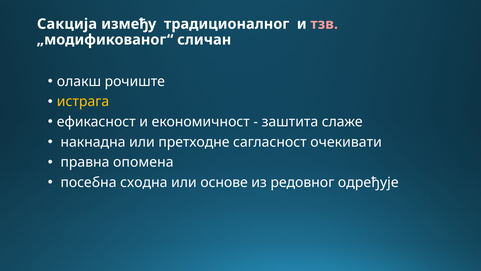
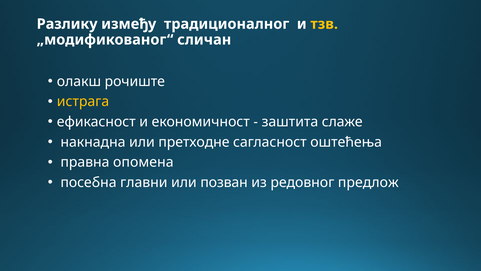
Сакција: Сакција -> Разлику
тзв colour: pink -> yellow
очекивати: очекивати -> оштећења
сходна: сходна -> главни
основе: основе -> позван
одређује: одређује -> предлож
